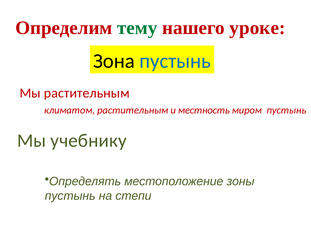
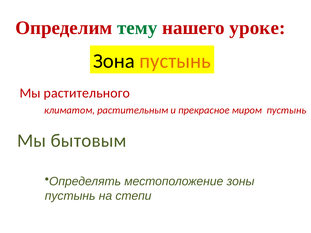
пустынь at (175, 61) colour: blue -> orange
Мы растительным: растительным -> растительного
местность: местность -> прекрасное
учебнику: учебнику -> бытовым
